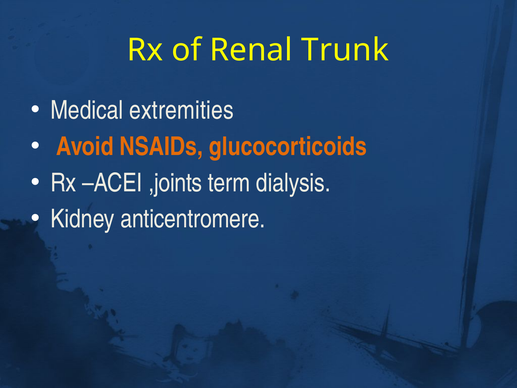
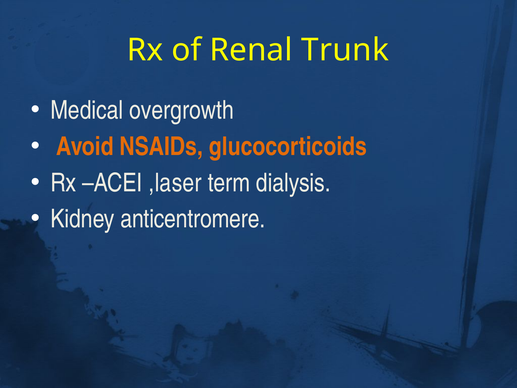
extremities: extremities -> overgrowth
,joints: ,joints -> ,laser
